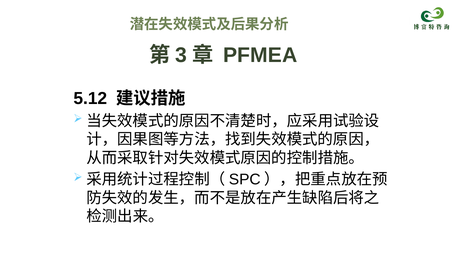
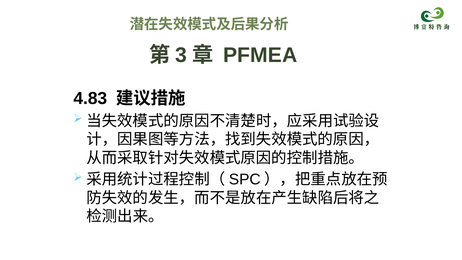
5.12: 5.12 -> 4.83
